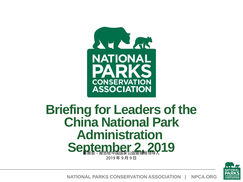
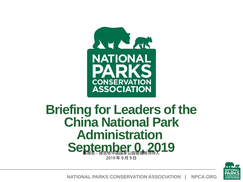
2: 2 -> 0
